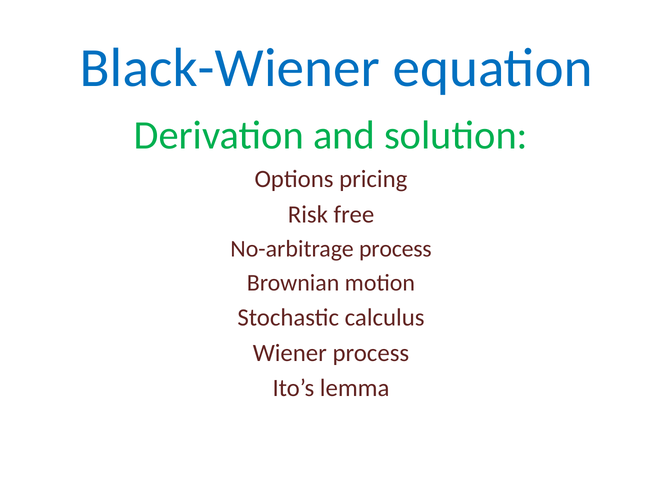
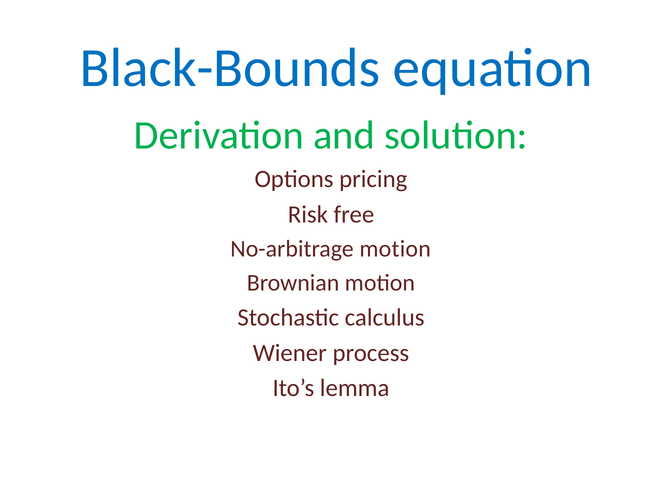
Black-Wiener: Black-Wiener -> Black-Bounds
No-arbitrage process: process -> motion
